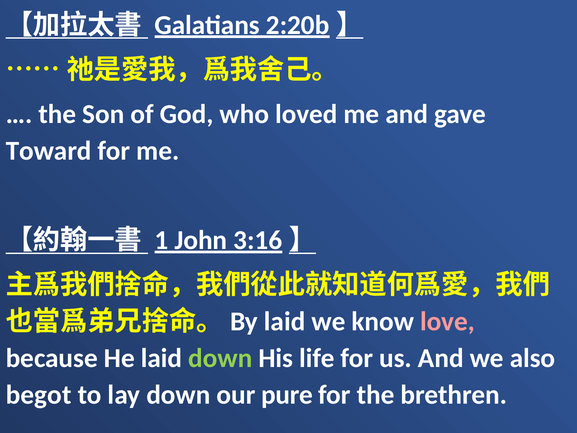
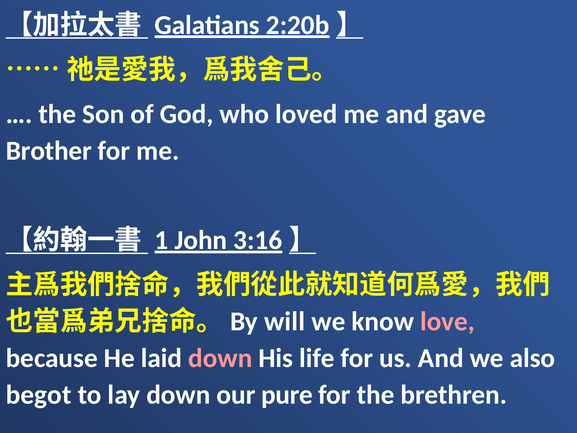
Toward: Toward -> Brother
laid at (285, 321): laid -> will
down at (220, 358) colour: light green -> pink
